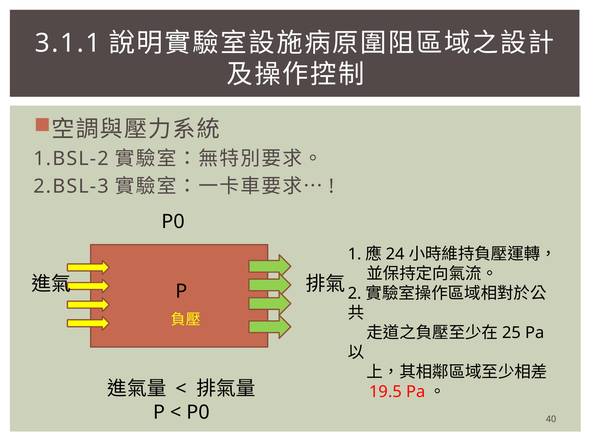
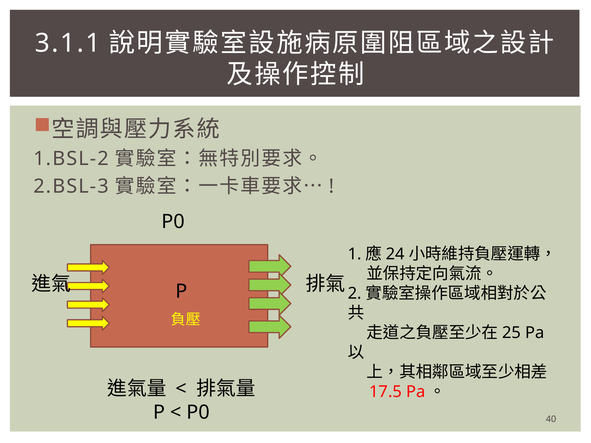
19.5: 19.5 -> 17.5
